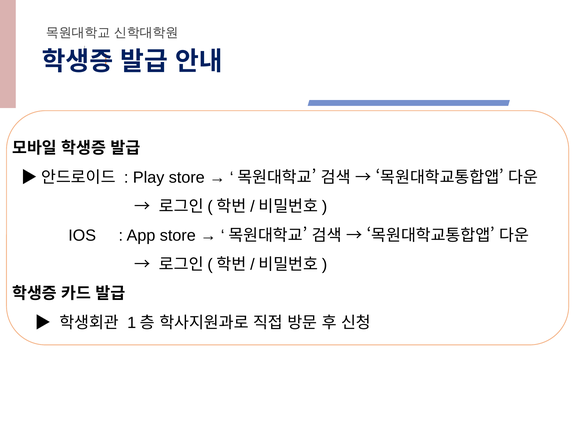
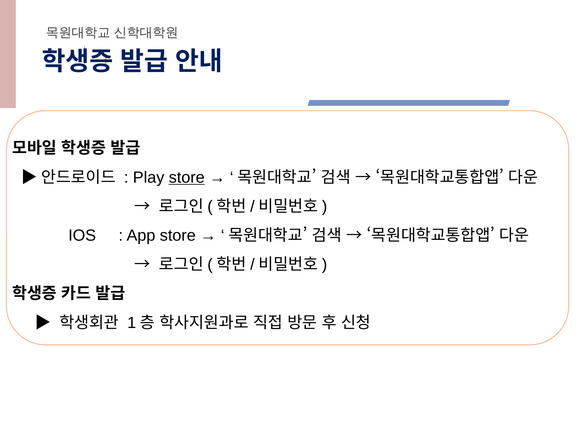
store at (187, 177) underline: none -> present
